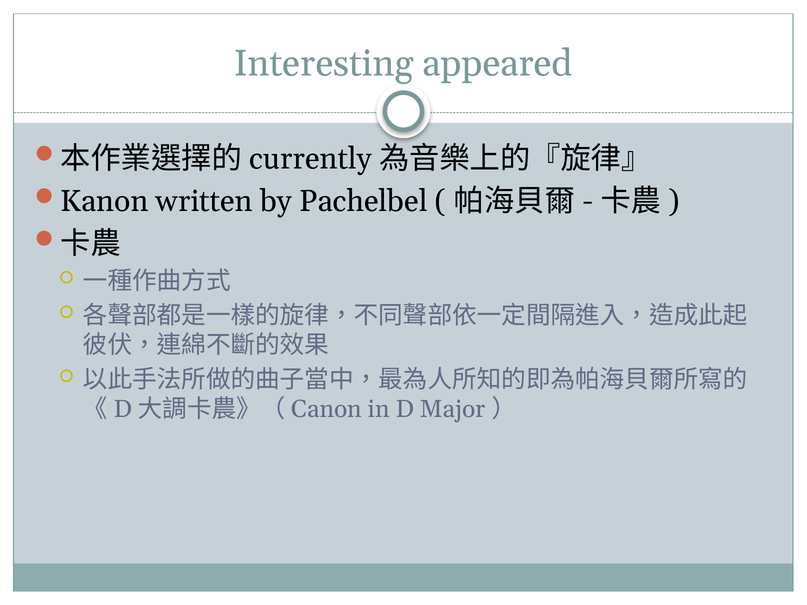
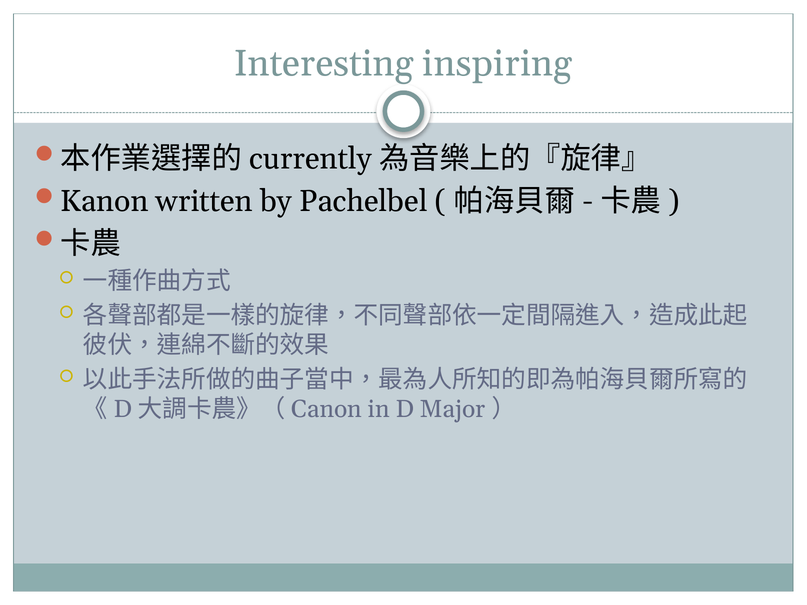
appeared: appeared -> inspiring
